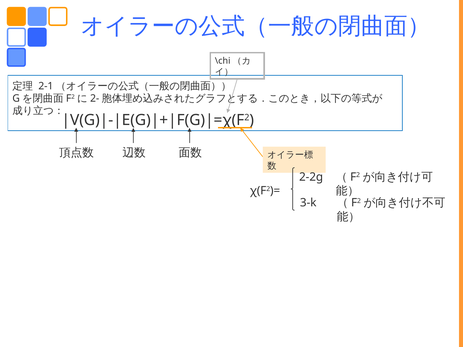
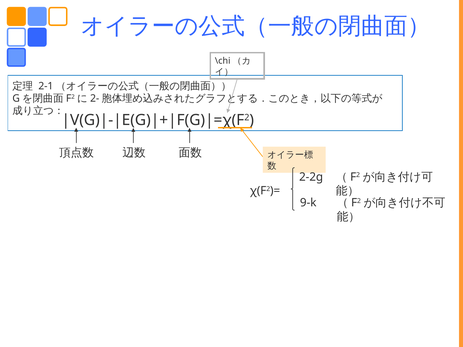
3-k: 3-k -> 9-k
